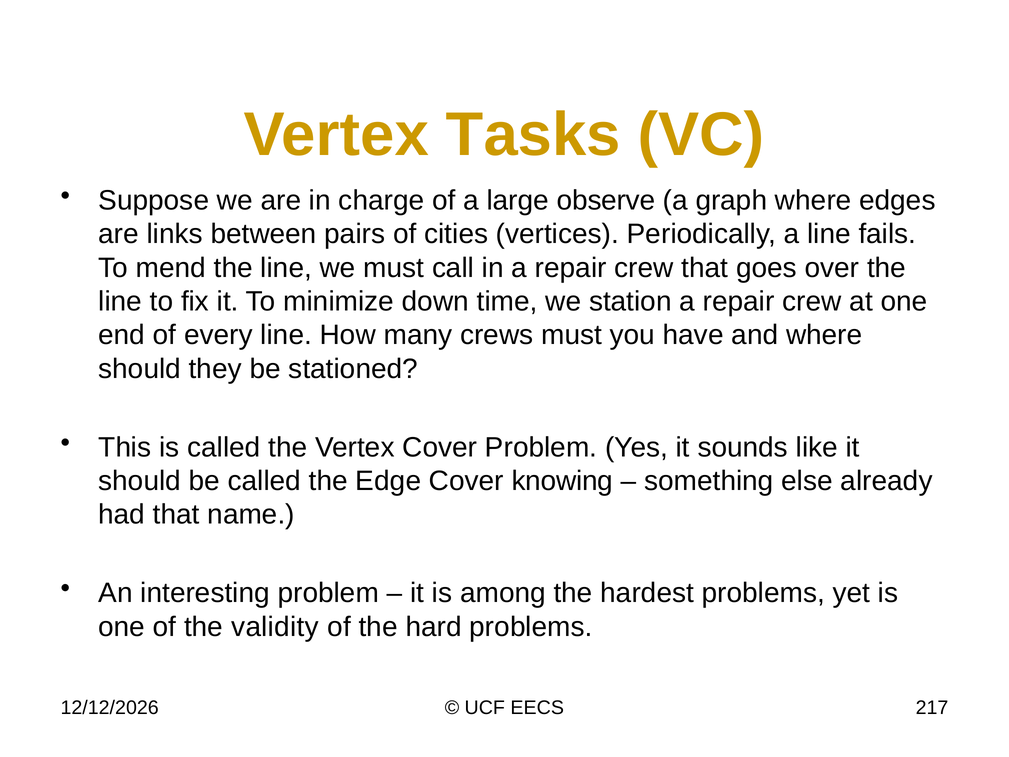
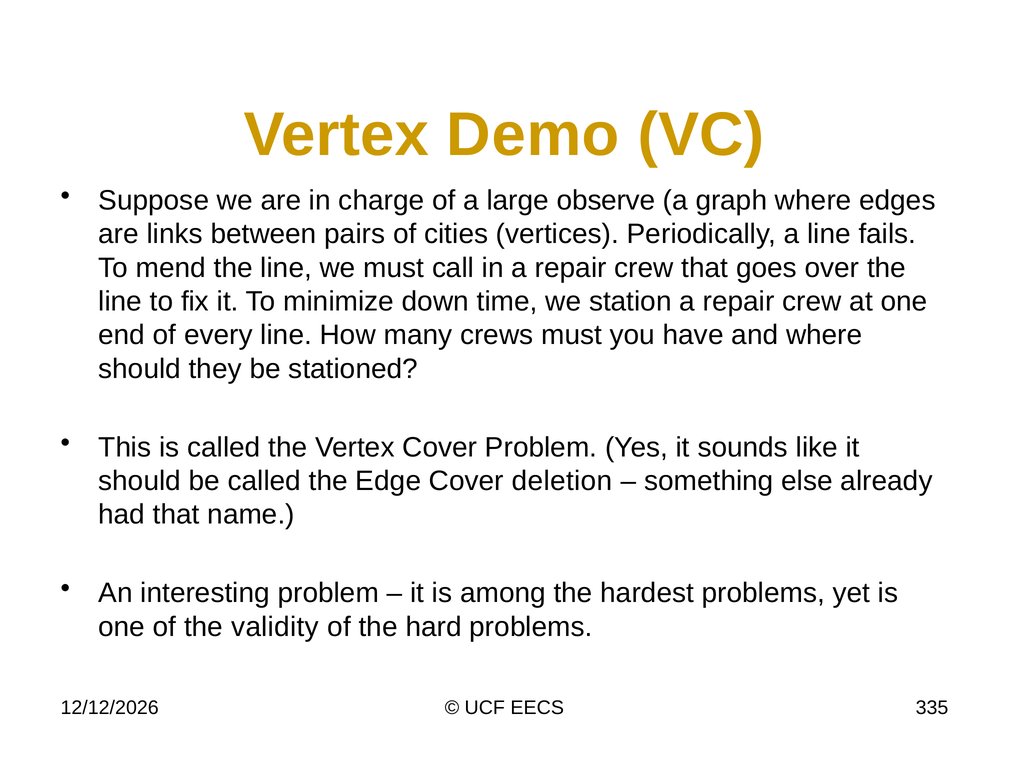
Tasks: Tasks -> Demo
knowing: knowing -> deletion
217: 217 -> 335
